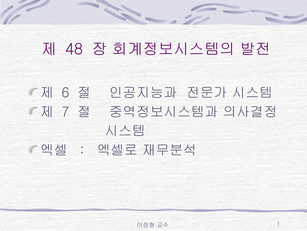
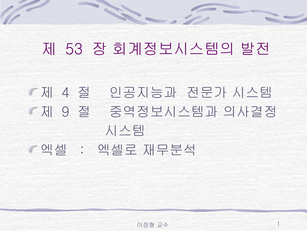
48: 48 -> 53
6: 6 -> 4
7: 7 -> 9
